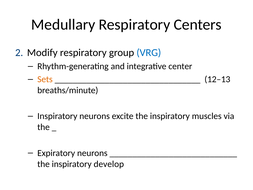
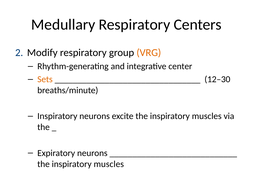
VRG colour: blue -> orange
12–13: 12–13 -> 12–30
develop at (109, 164): develop -> muscles
